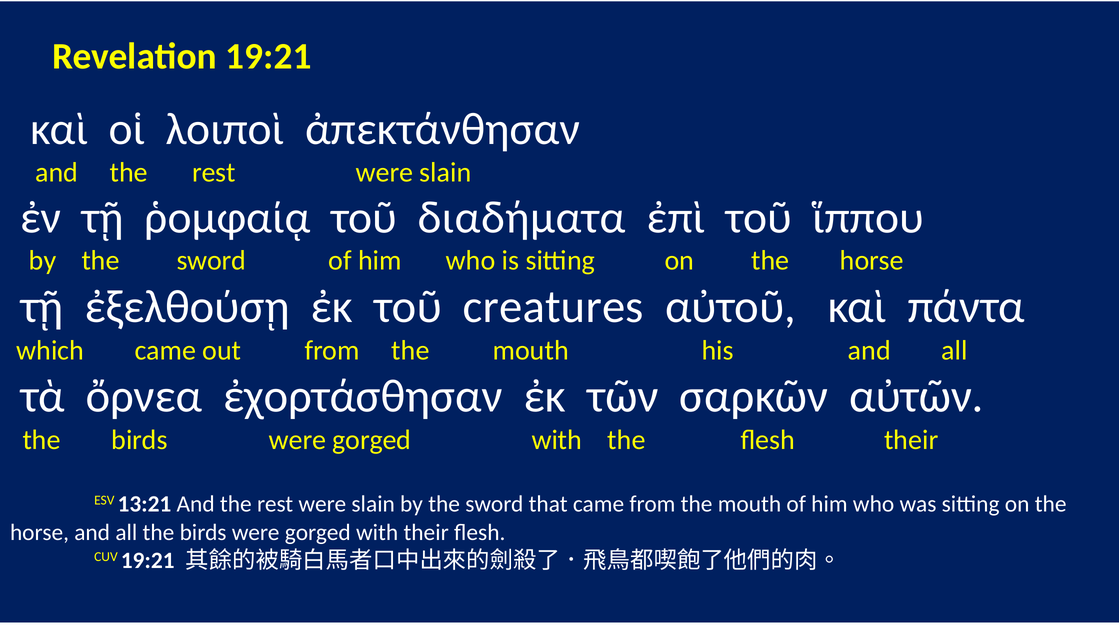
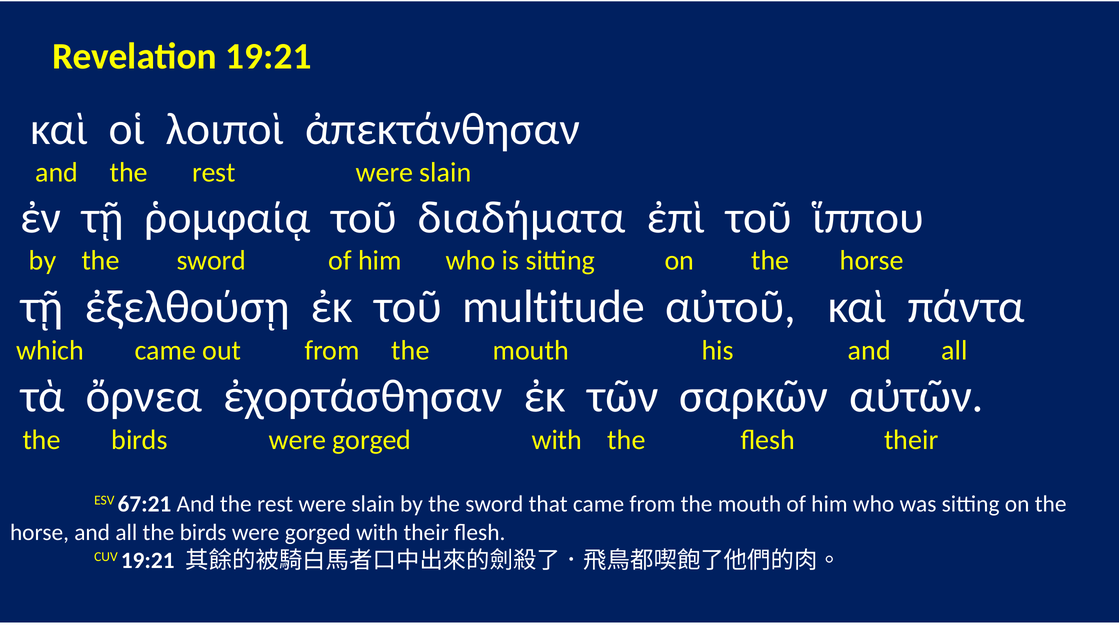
creatures: creatures -> multitude
13:21: 13:21 -> 67:21
